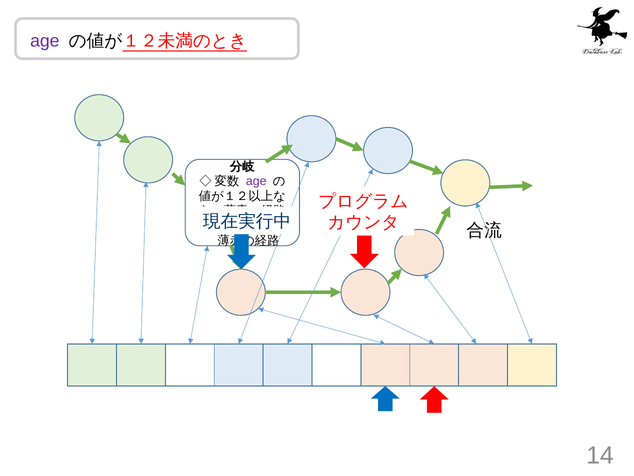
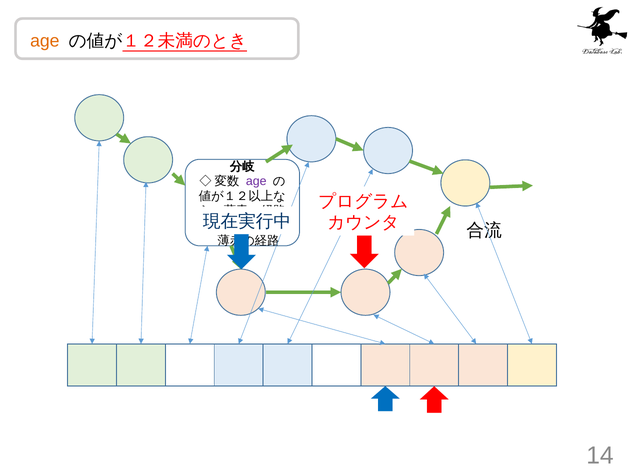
age at (45, 41) colour: purple -> orange
